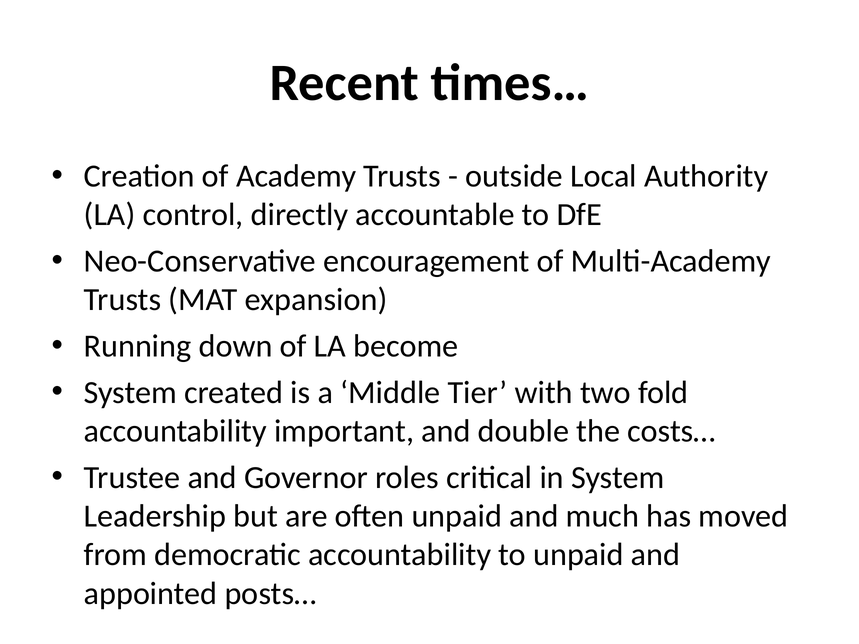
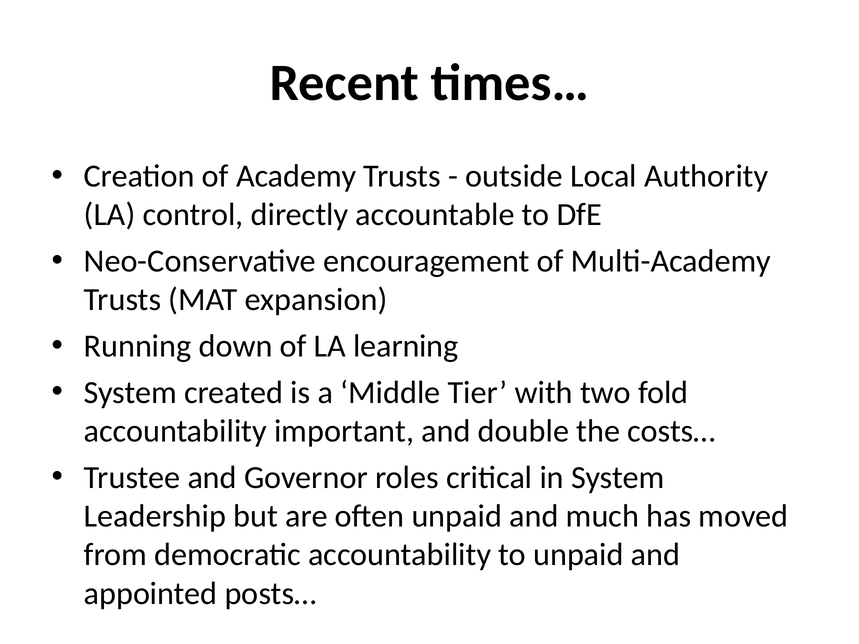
become: become -> learning
